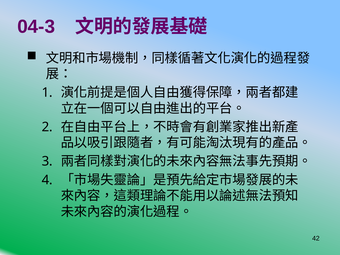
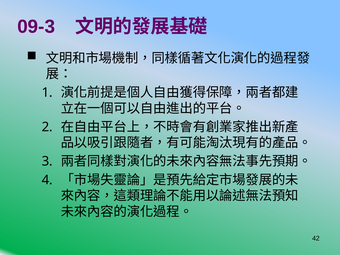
04-3: 04-3 -> 09-3
